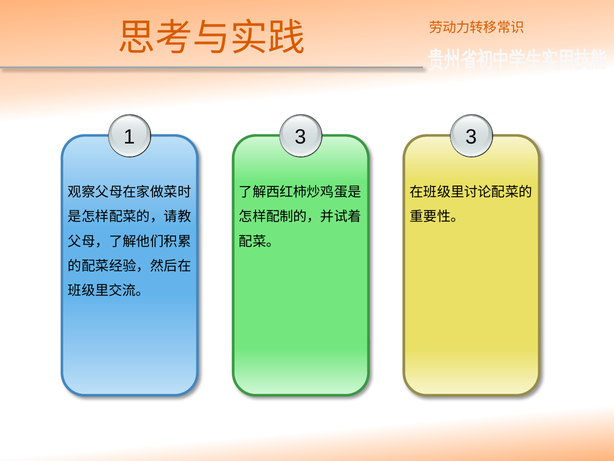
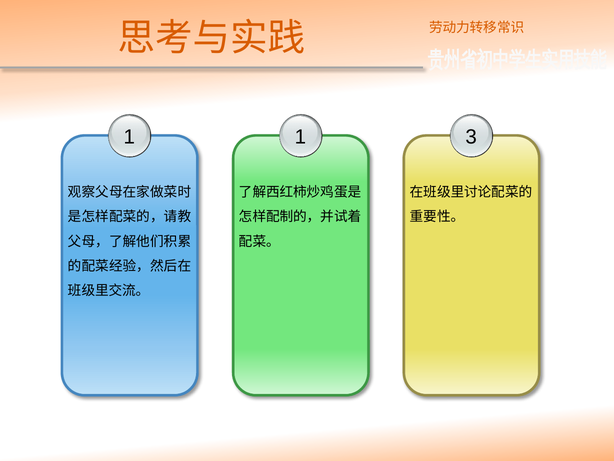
1 3: 3 -> 1
